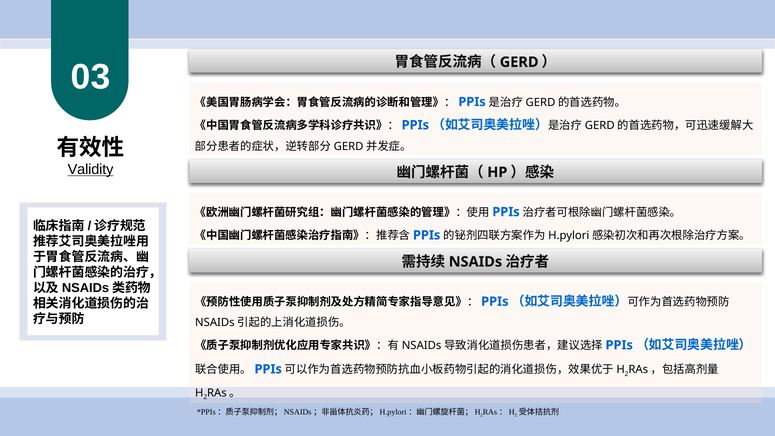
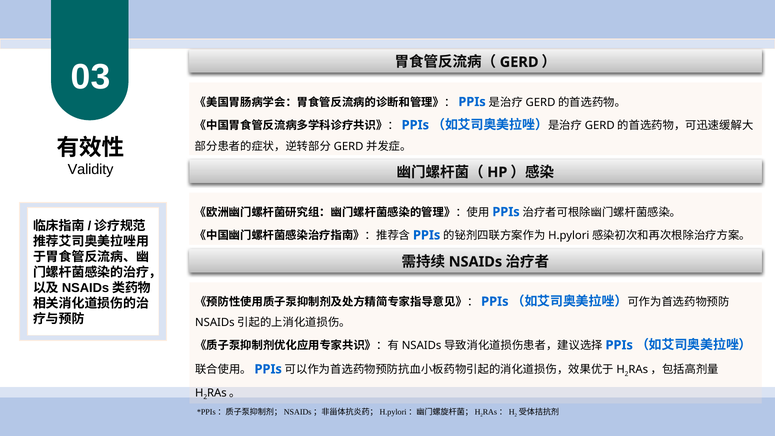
Validity underline: present -> none
